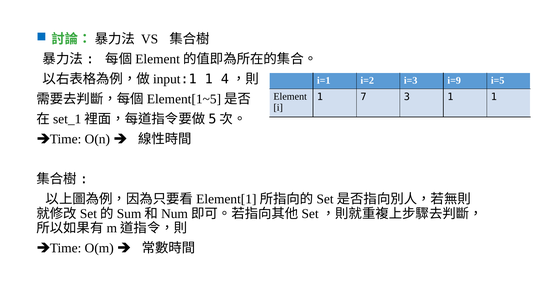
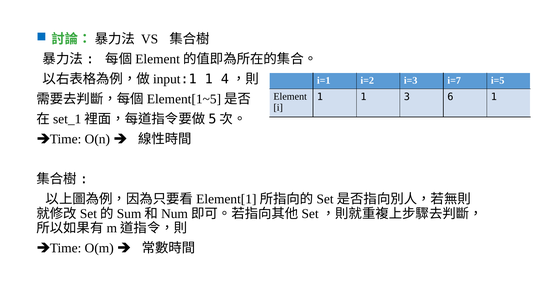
i=9: i=9 -> i=7
1 7: 7 -> 1
3 1: 1 -> 6
